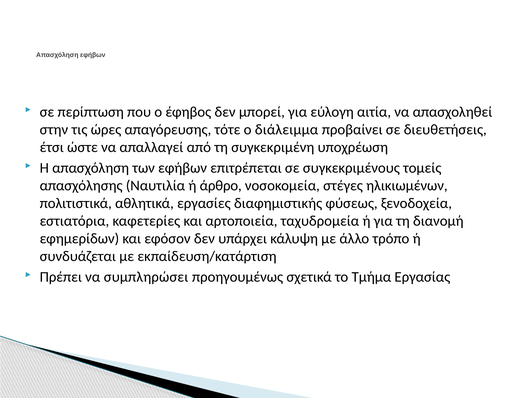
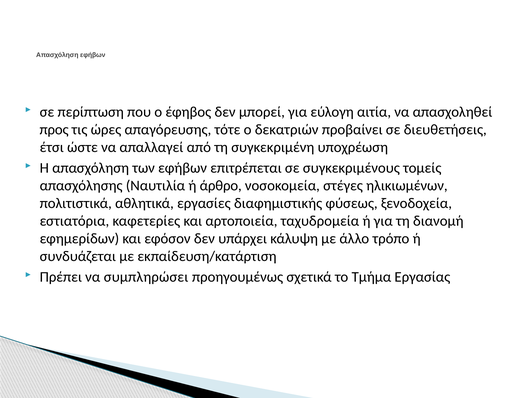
στην: στην -> προς
διάλειμμα: διάλειμμα -> δεκατριών
